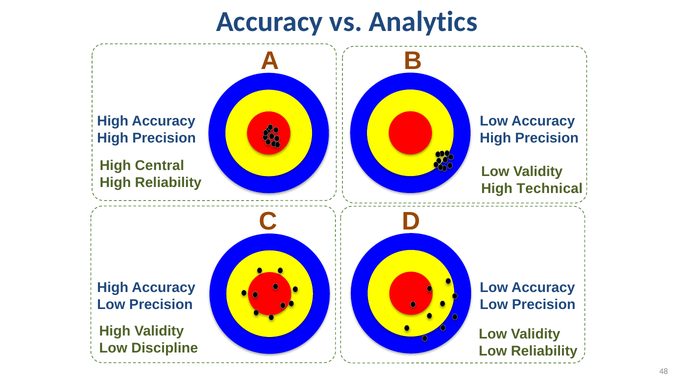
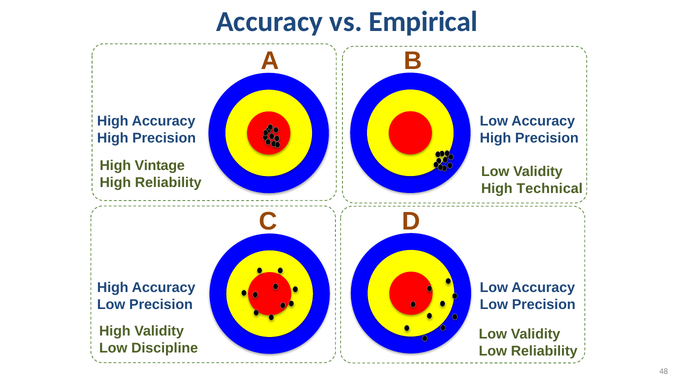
Analytics: Analytics -> Empirical
Central: Central -> Vintage
